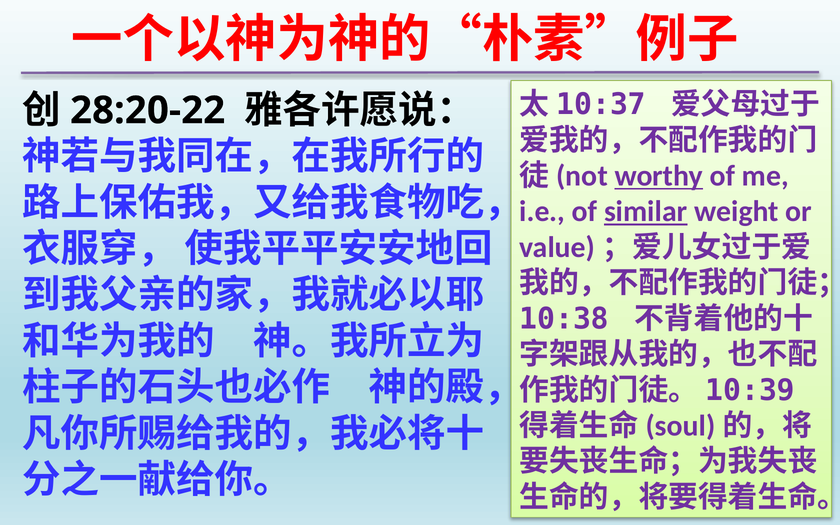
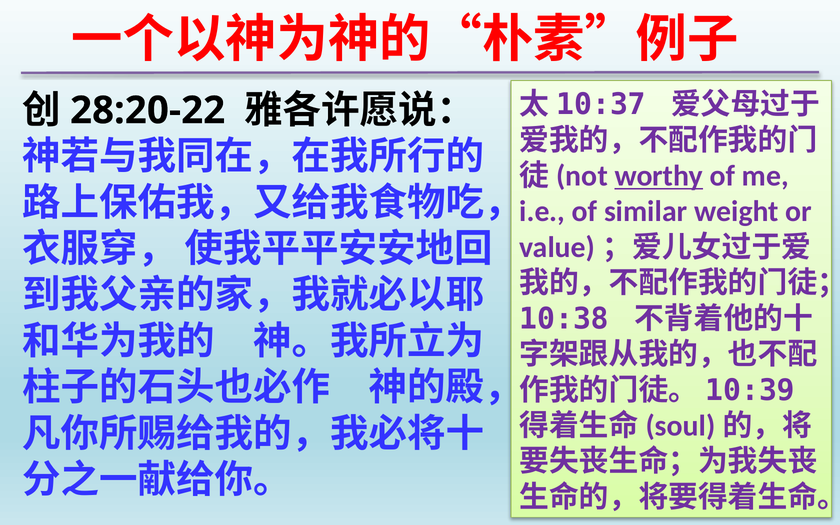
similar underline: present -> none
